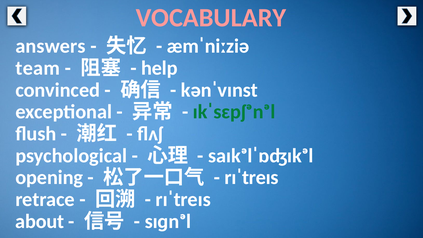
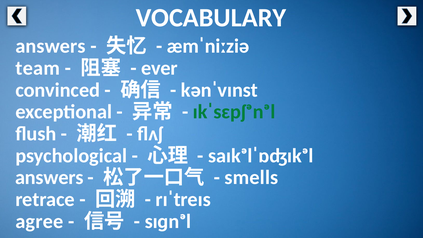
VOCABULARY colour: pink -> white
help: help -> ever
opening at (49, 178): opening -> answers
rɪˈtreɪs at (252, 178): rɪˈtreɪs -> smells
about: about -> agree
